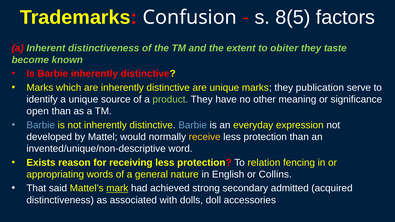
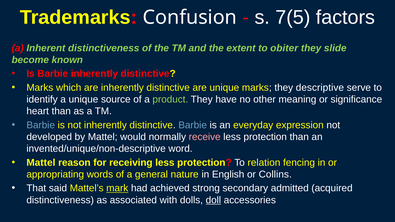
8(5: 8(5 -> 7(5
taste: taste -> slide
publication: publication -> descriptive
open: open -> heart
receive colour: yellow -> pink
Exists at (41, 163): Exists -> Mattel
doll underline: none -> present
